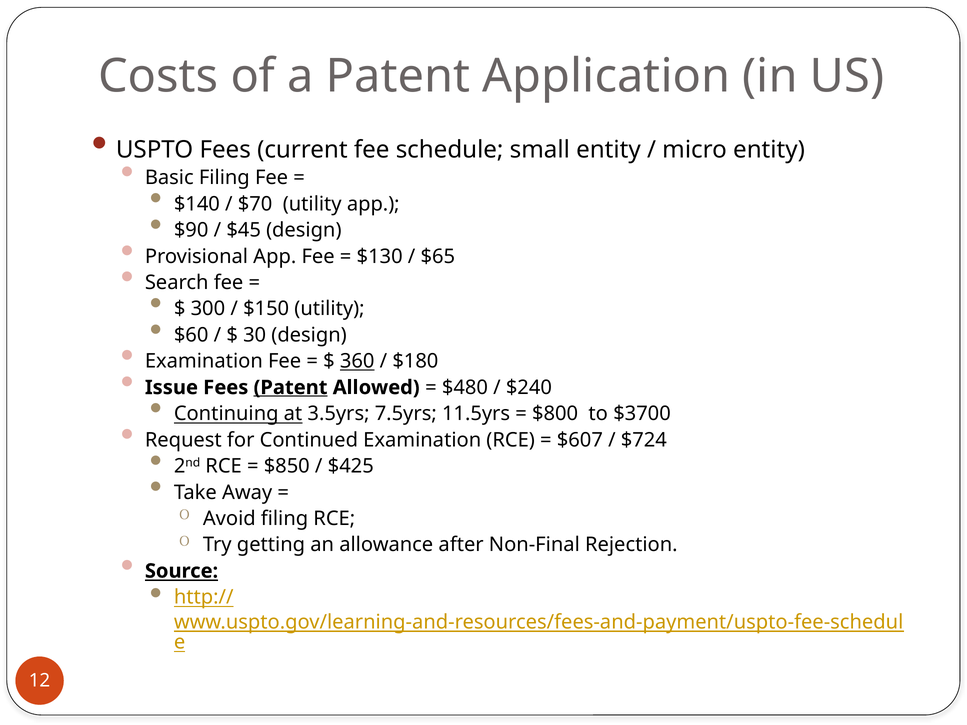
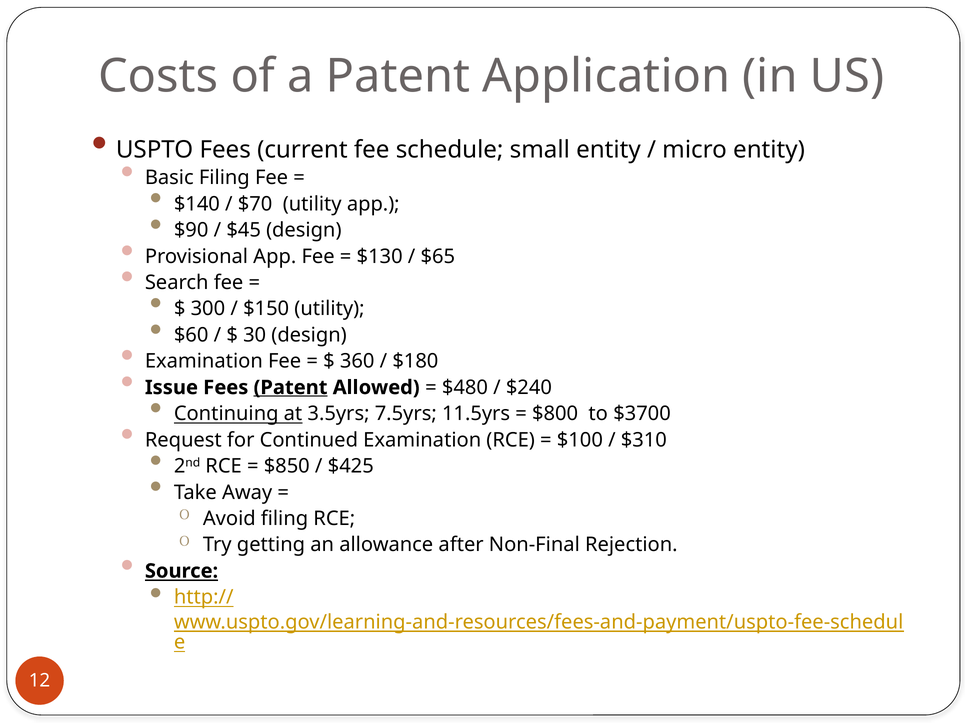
360 underline: present -> none
$607: $607 -> $100
$724: $724 -> $310
